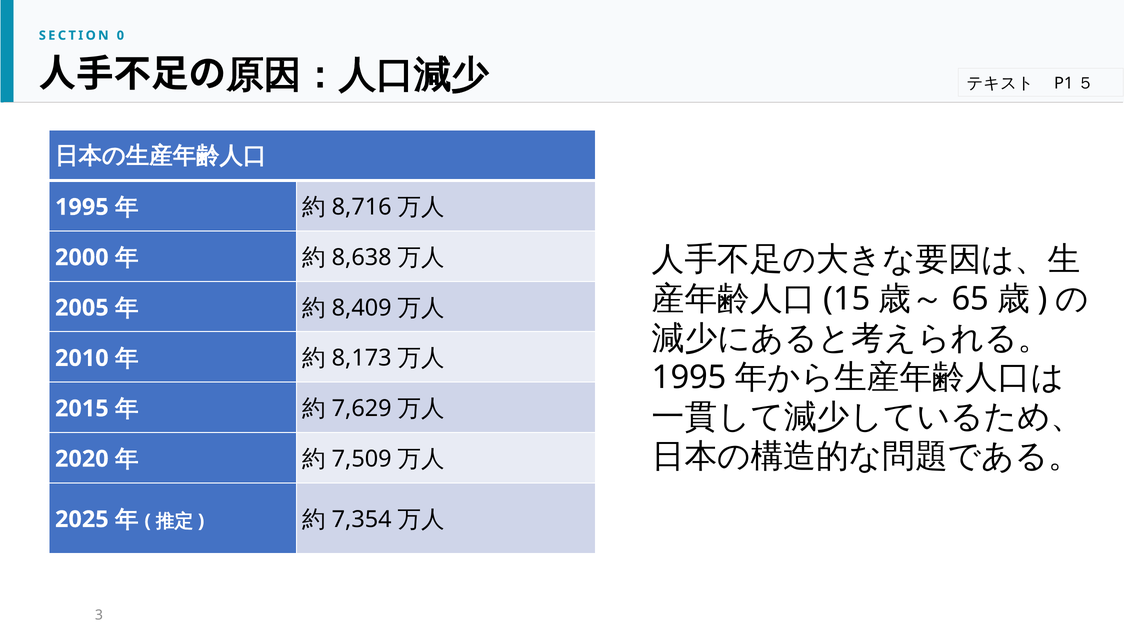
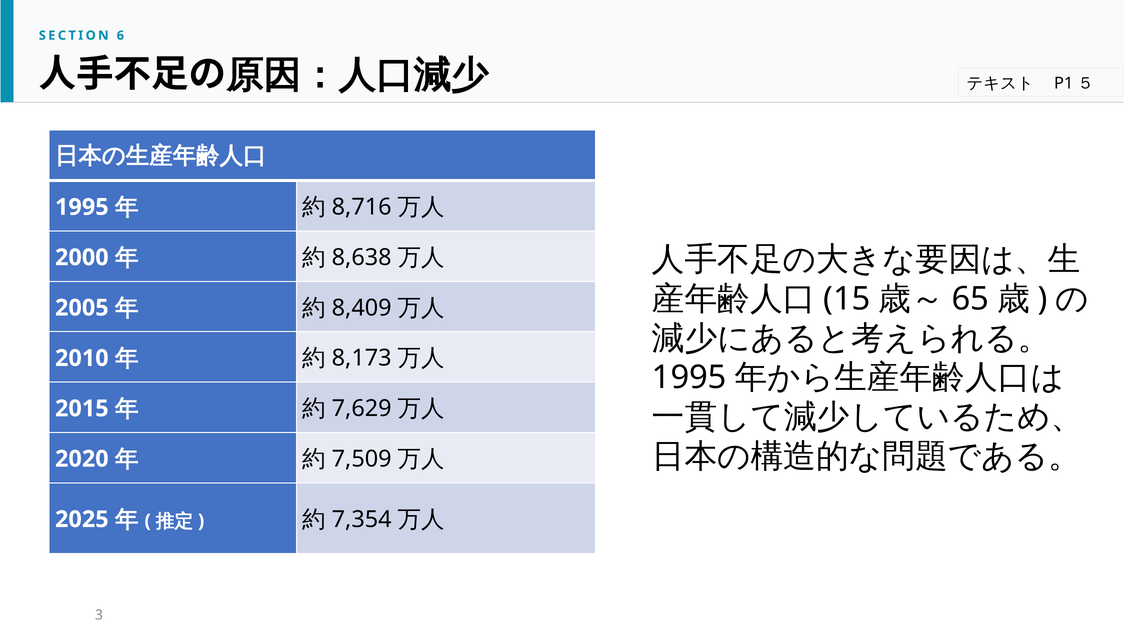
0: 0 -> 6
